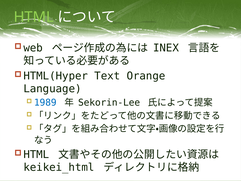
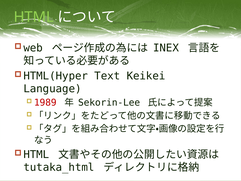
Orange: Orange -> Keikei
1989 colour: blue -> red
keikei_html: keikei_html -> tutaka_html
